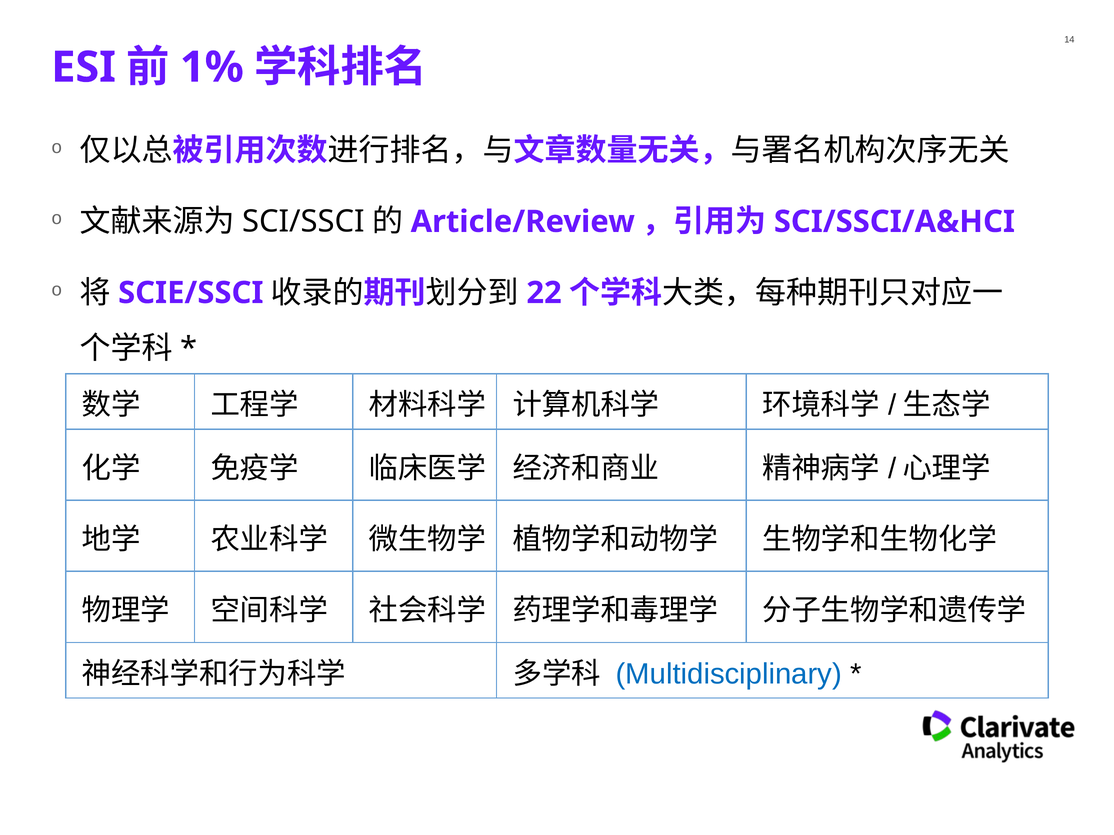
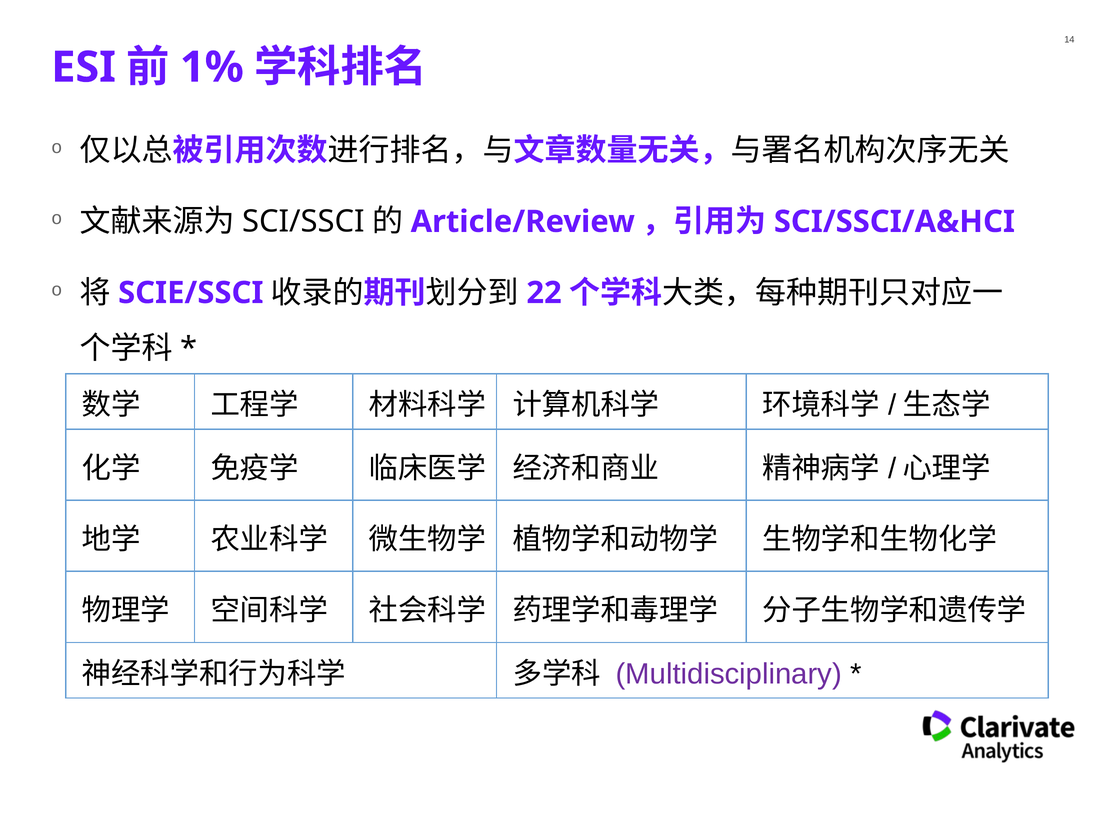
Multidisciplinary colour: blue -> purple
